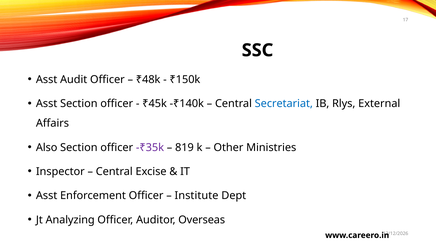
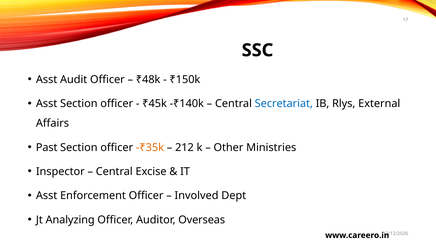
Also: Also -> Past
-₹35k colour: purple -> orange
819: 819 -> 212
Institute: Institute -> Involved
